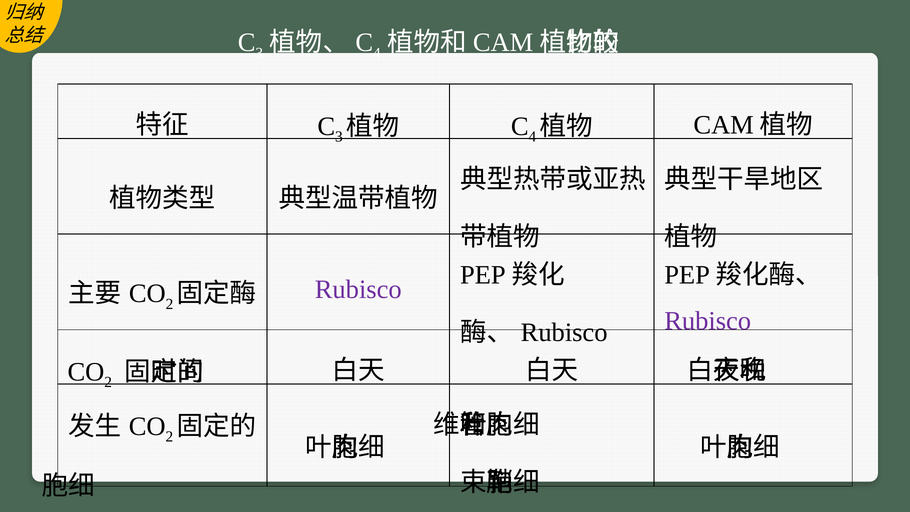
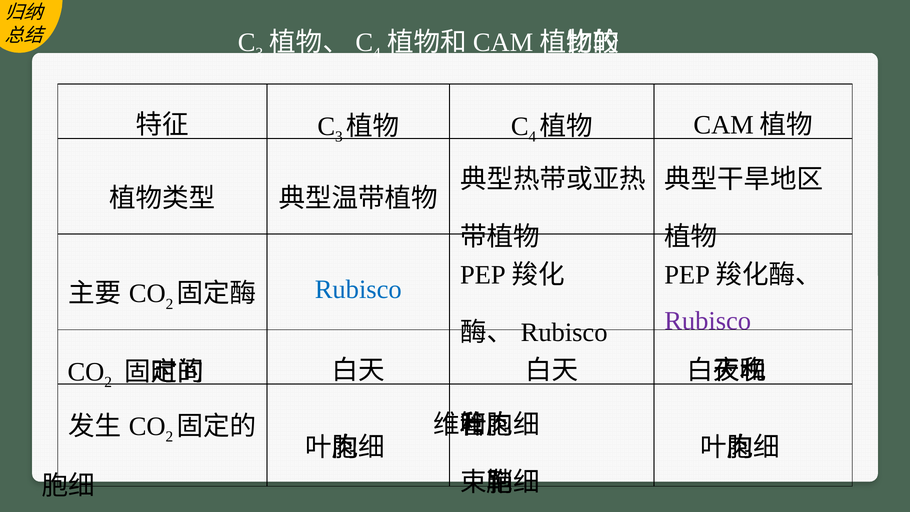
Rubisco at (358, 289) colour: purple -> blue
